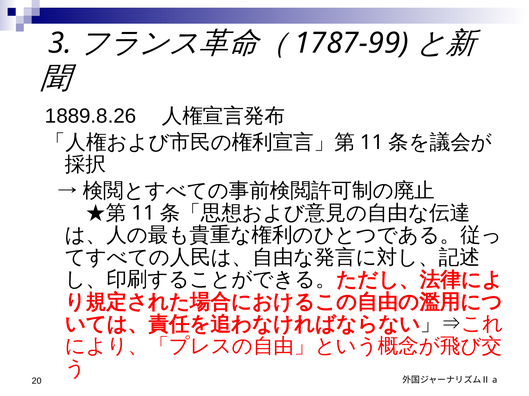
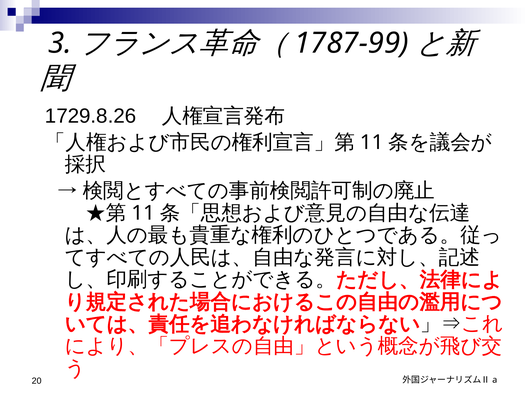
1889.8.26: 1889.8.26 -> 1729.8.26
